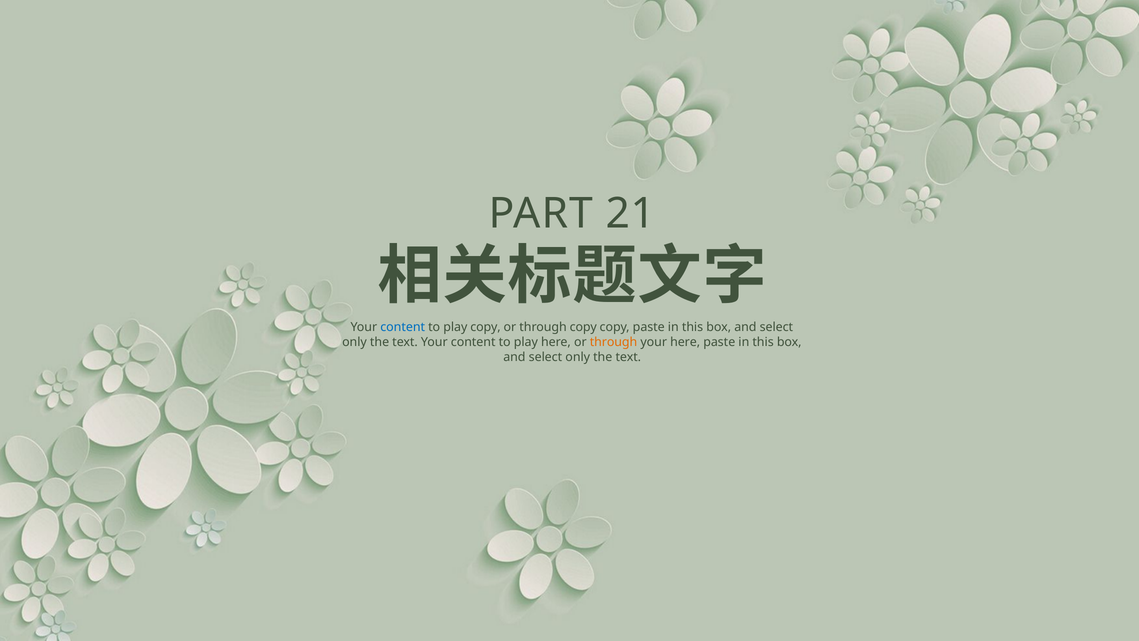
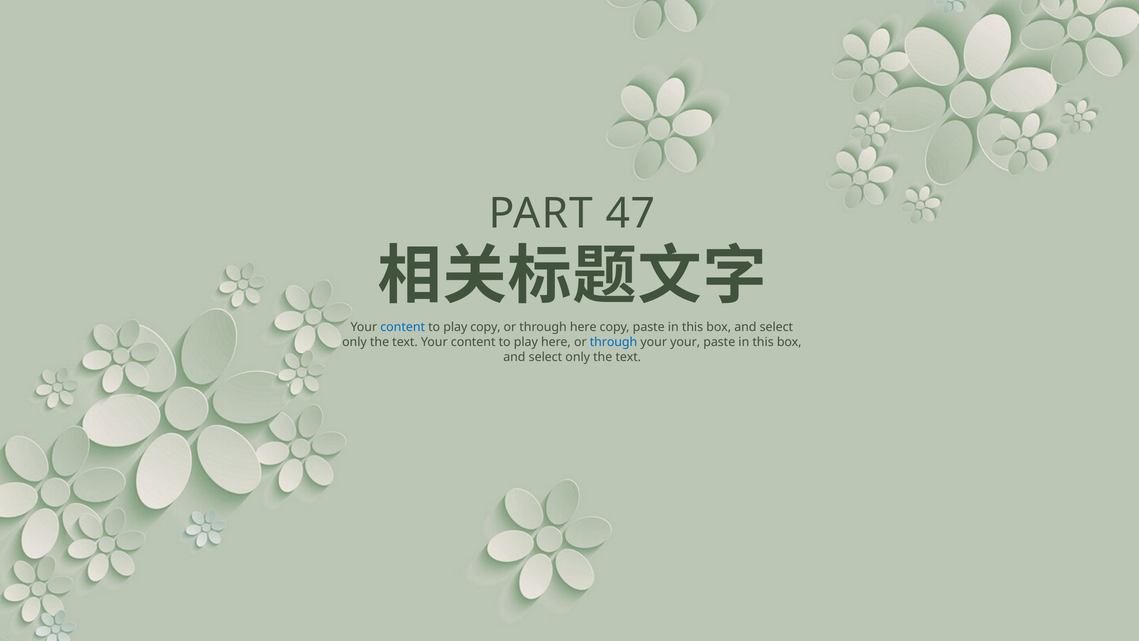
21: 21 -> 47
through copy: copy -> here
through at (614, 342) colour: orange -> blue
your here: here -> your
